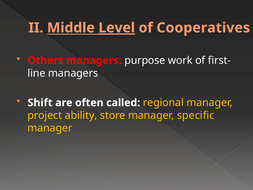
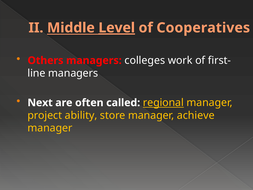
purpose: purpose -> colleges
Shift: Shift -> Next
regional underline: none -> present
specific: specific -> achieve
